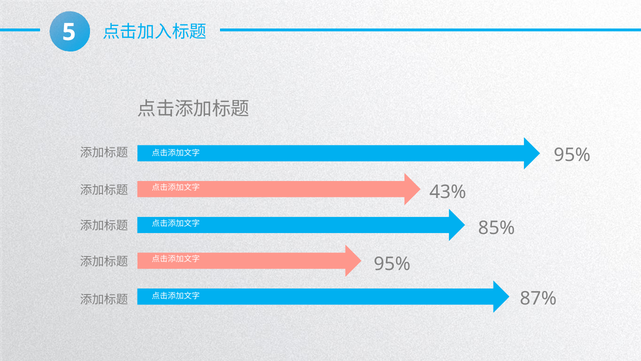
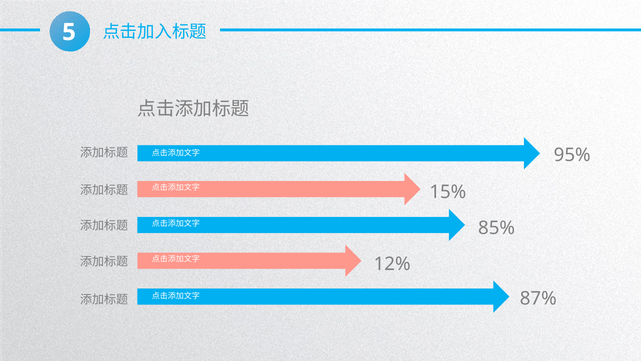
43%: 43% -> 15%
95% at (392, 264): 95% -> 12%
